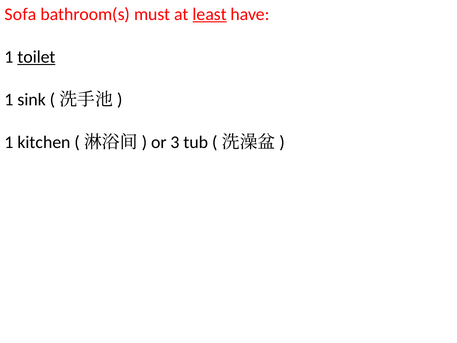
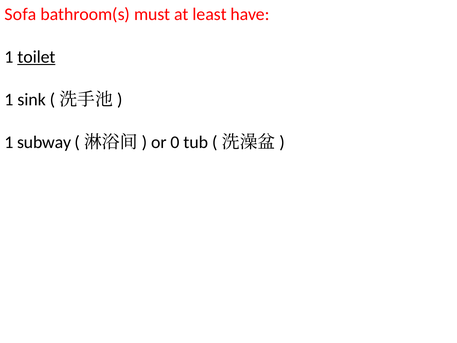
least underline: present -> none
kitchen: kitchen -> subway
3: 3 -> 0
